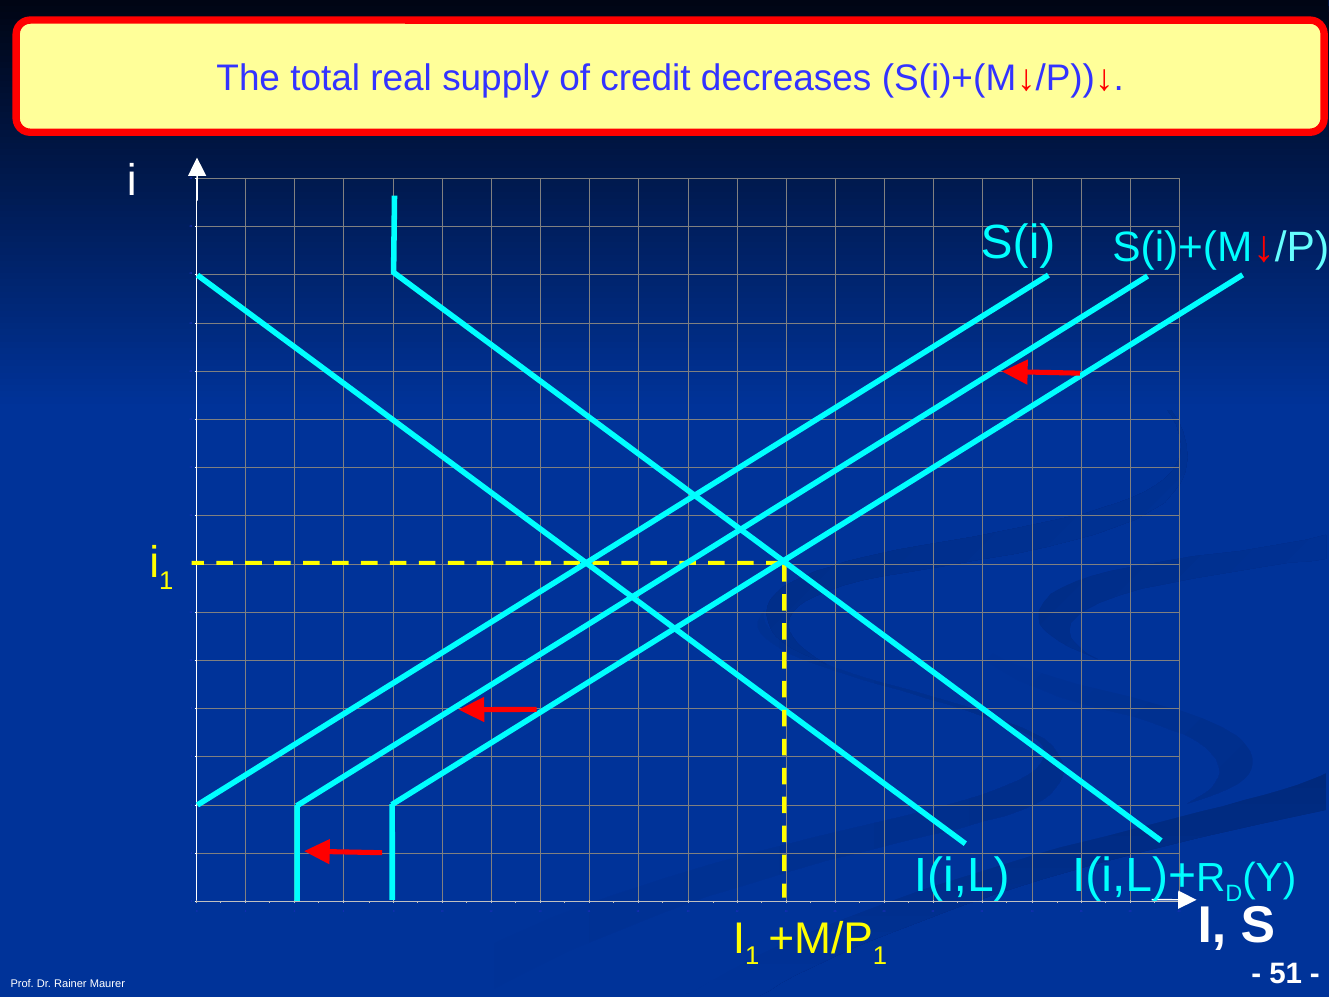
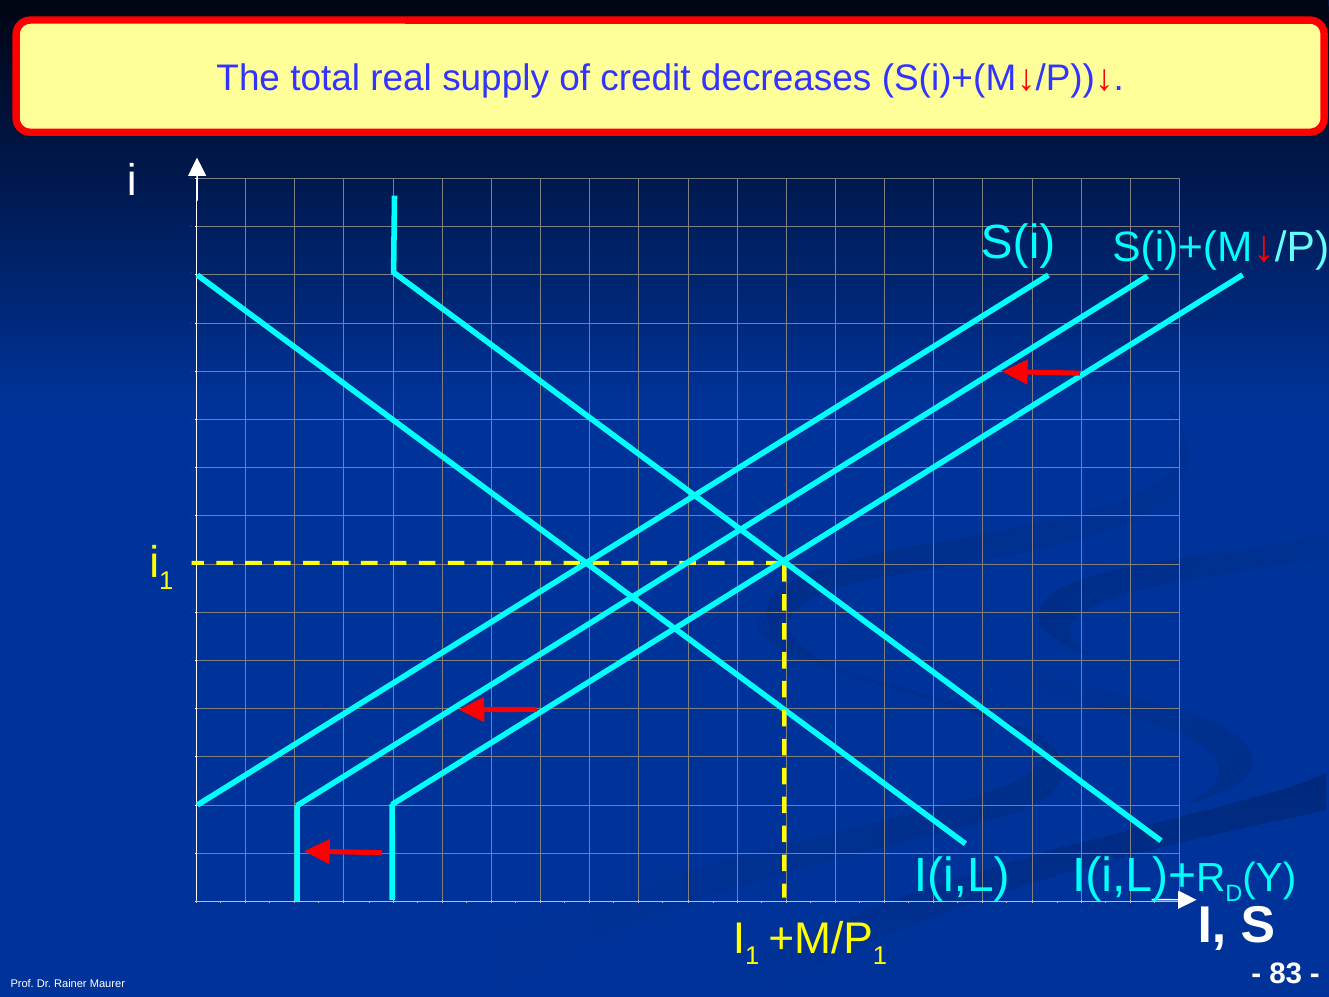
51: 51 -> 83
